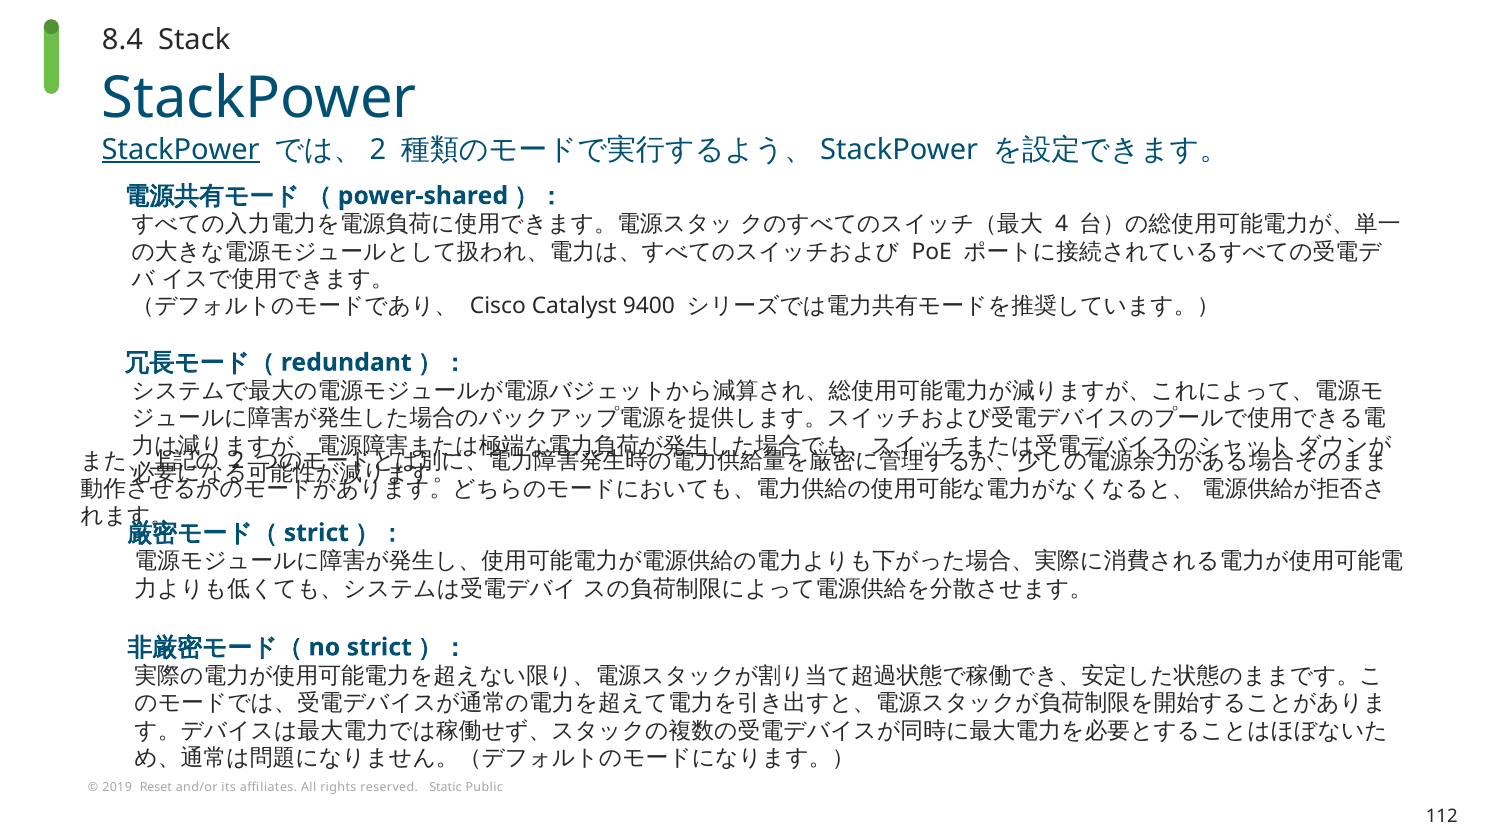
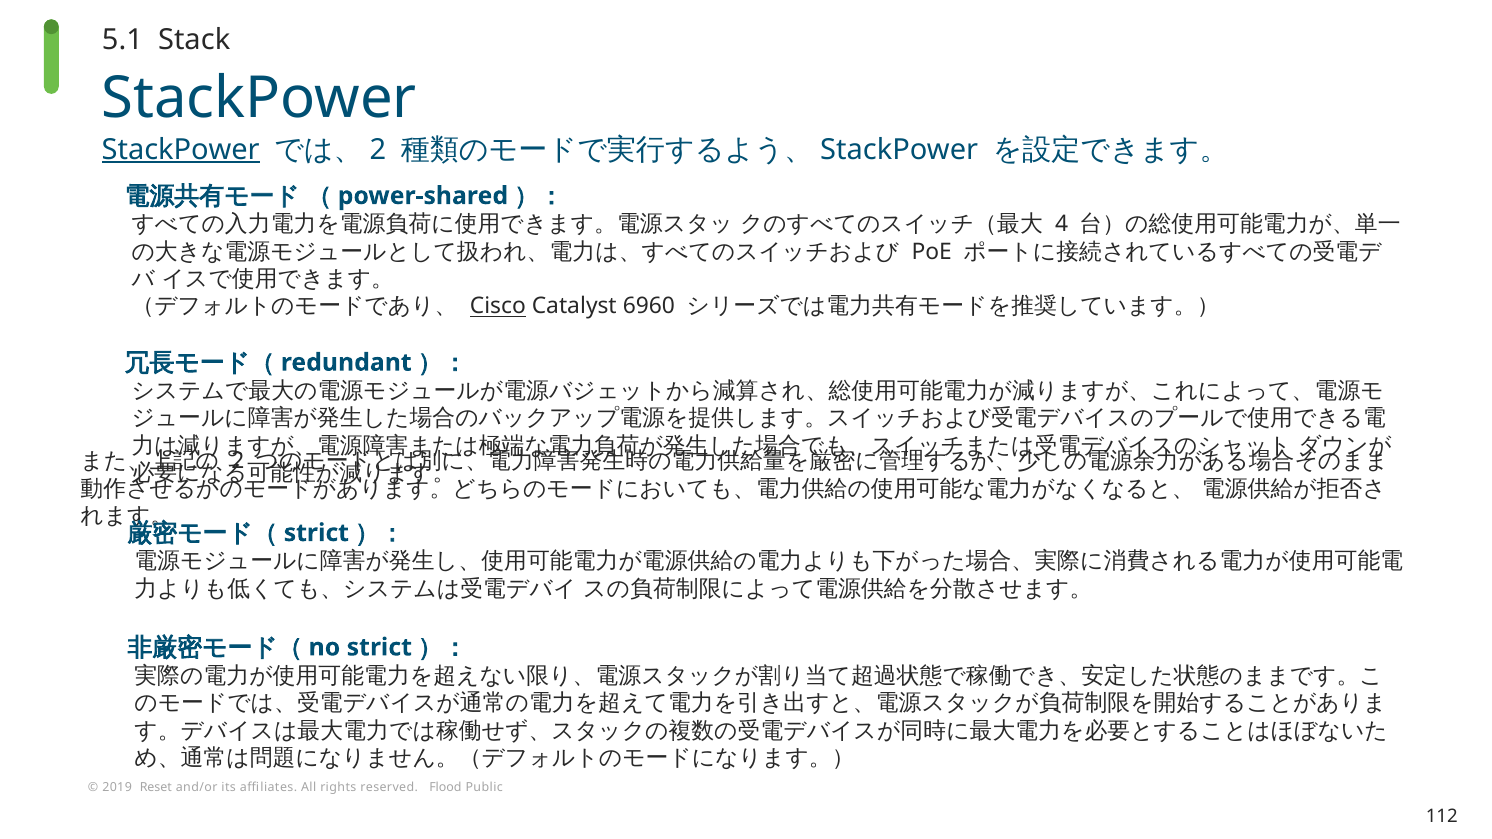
8.4: 8.4 -> 5.1
Cisco underline: none -> present
9400: 9400 -> 6960
Static: Static -> Flood
